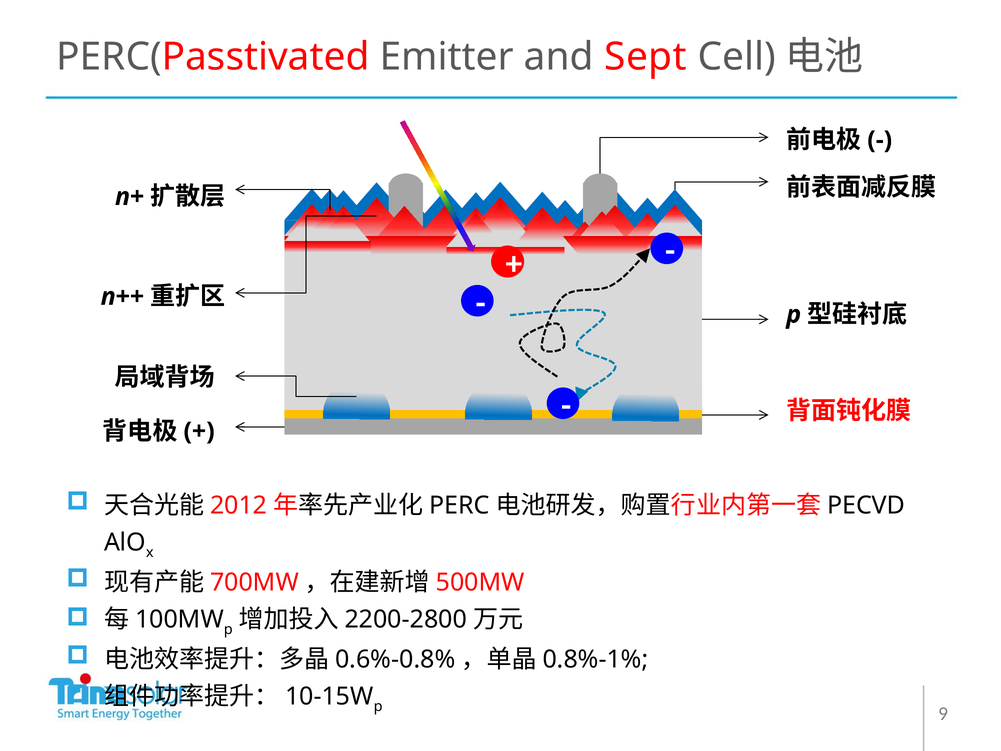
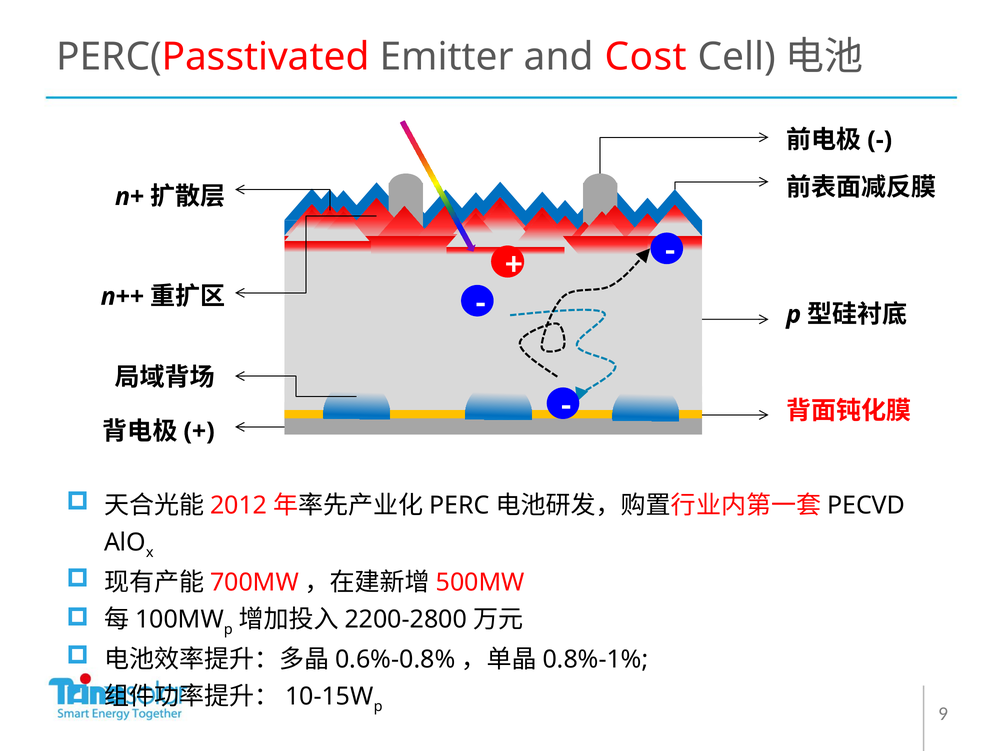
Sept: Sept -> Cost
